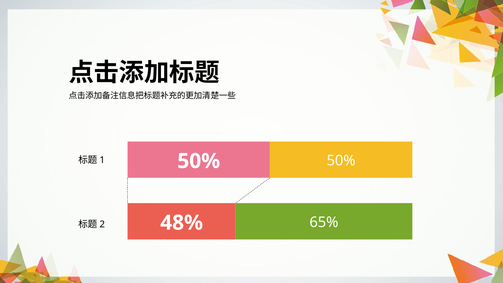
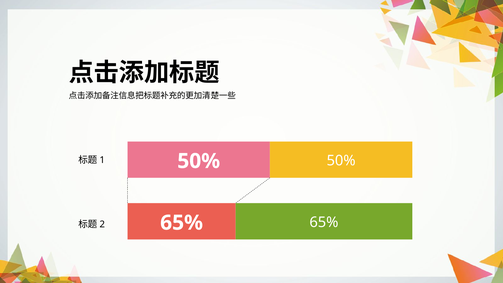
48% at (182, 223): 48% -> 65%
